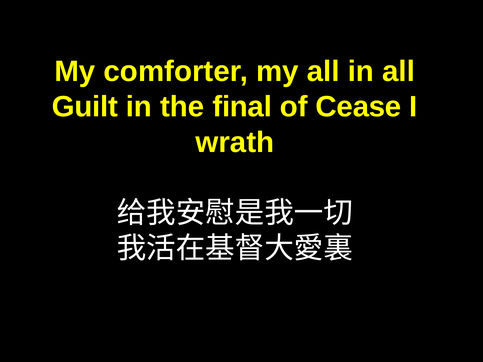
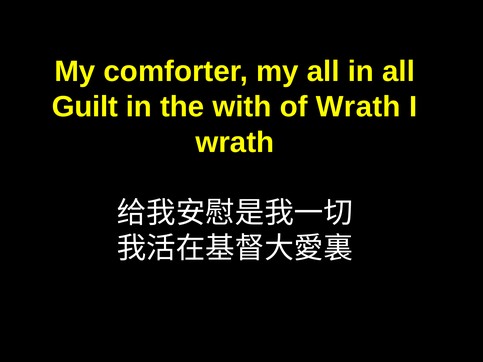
final: final -> with
of Cease: Cease -> Wrath
